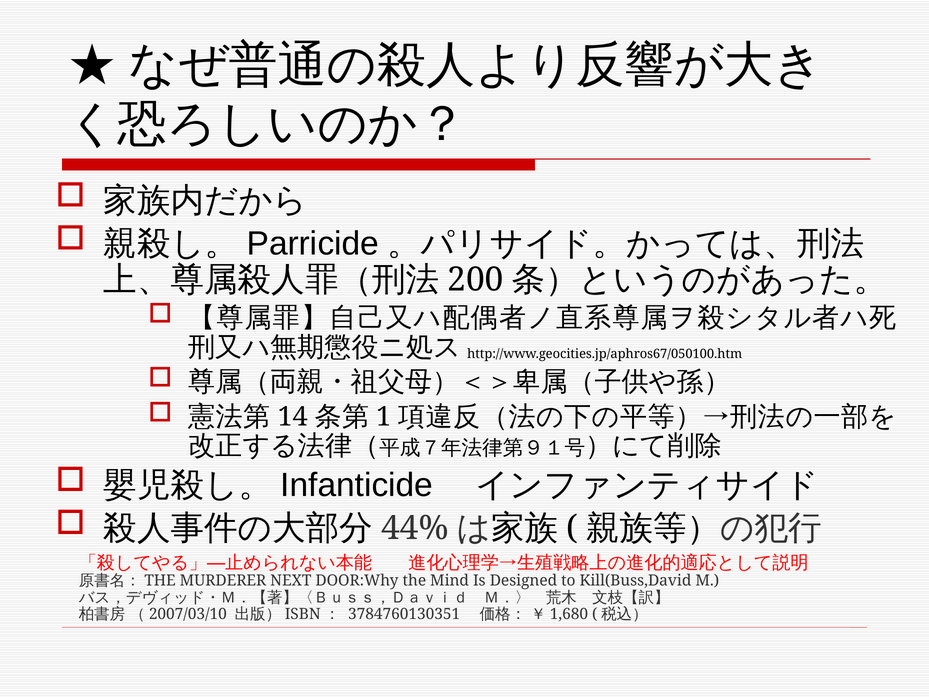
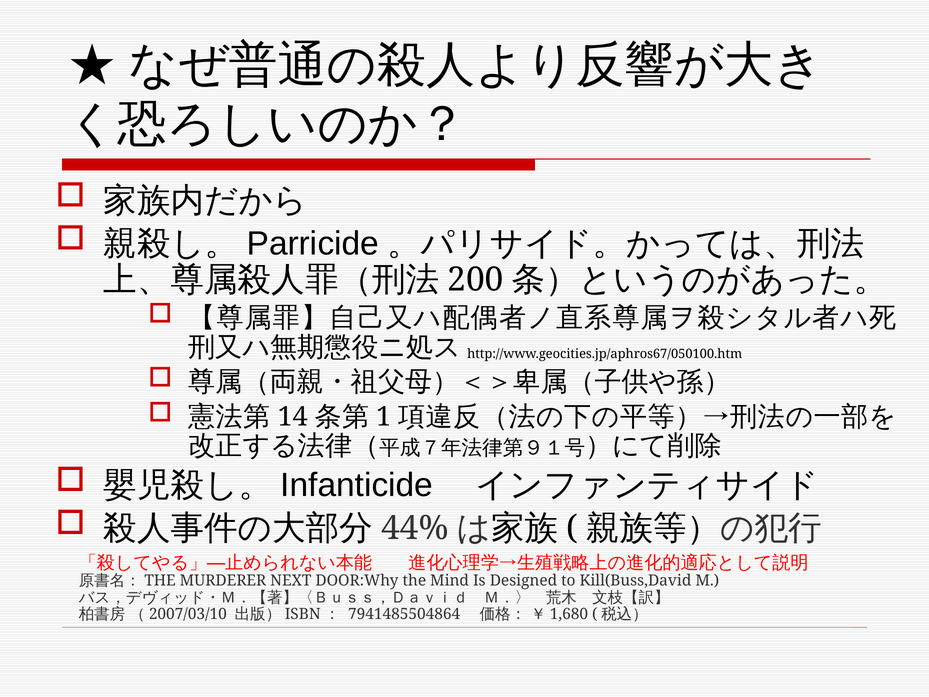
3784760130351: 3784760130351 -> 7941485504864
